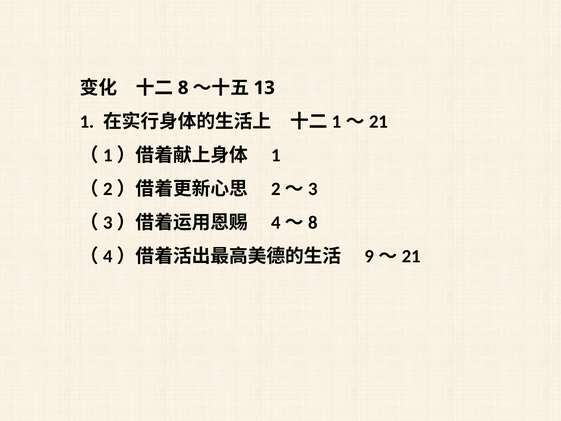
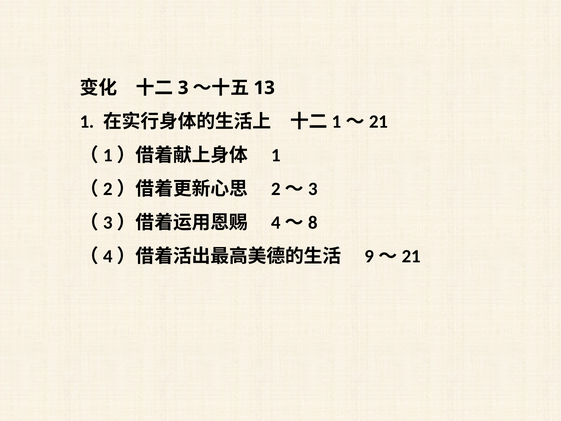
8: 8 -> 3
